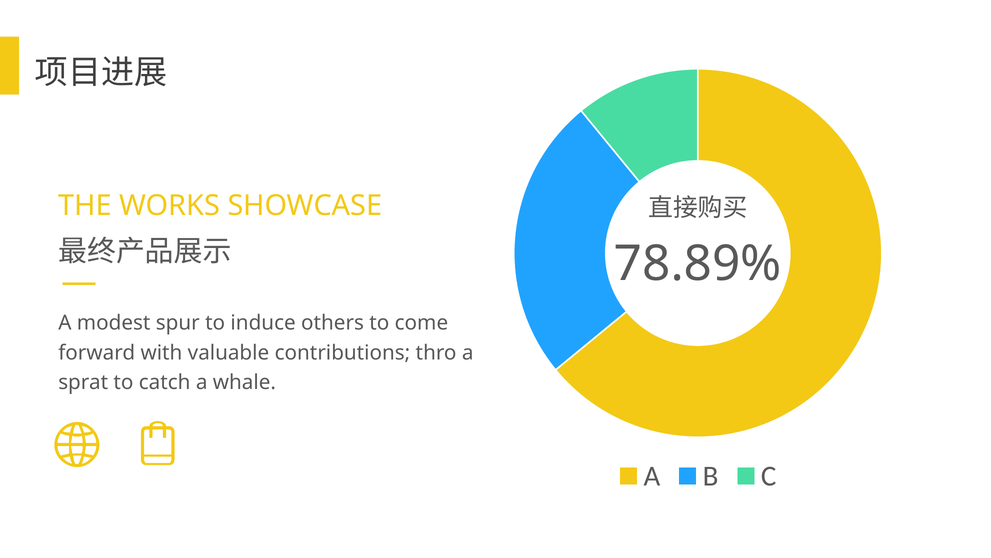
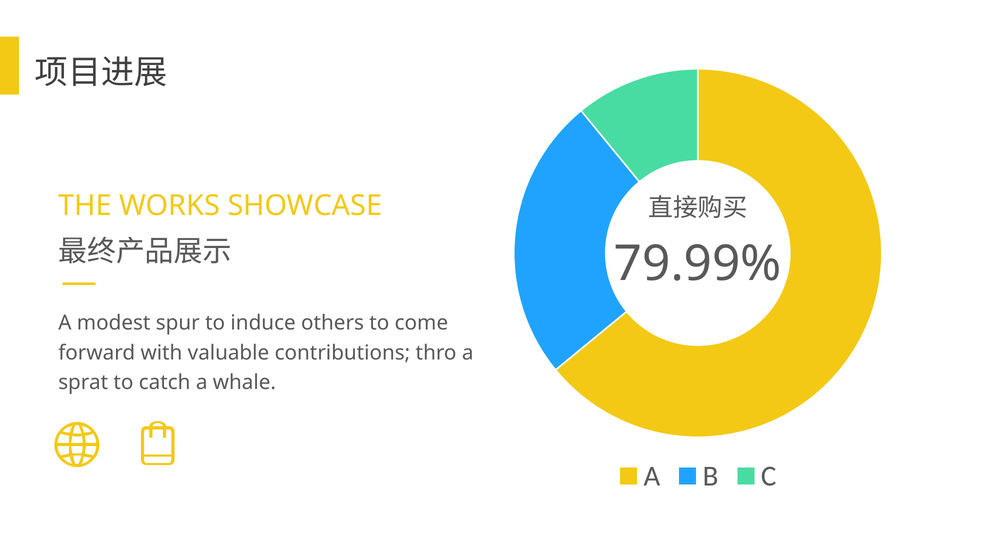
78.89%: 78.89% -> 79.99%
